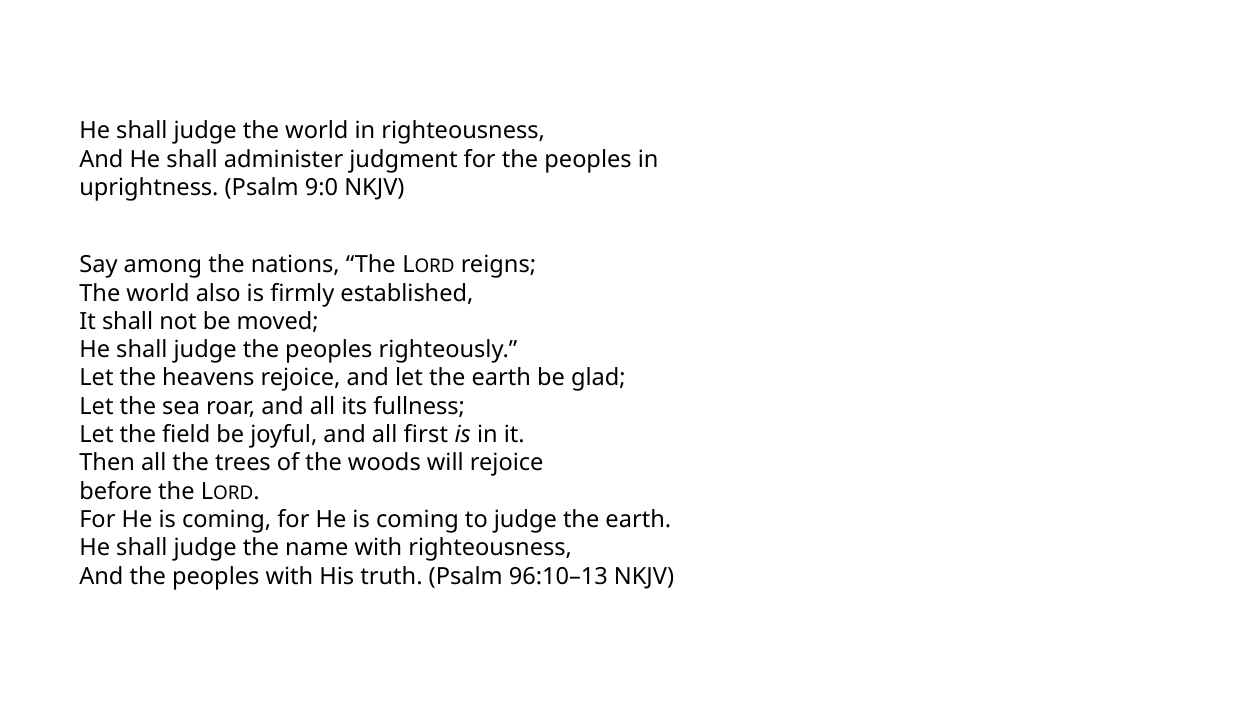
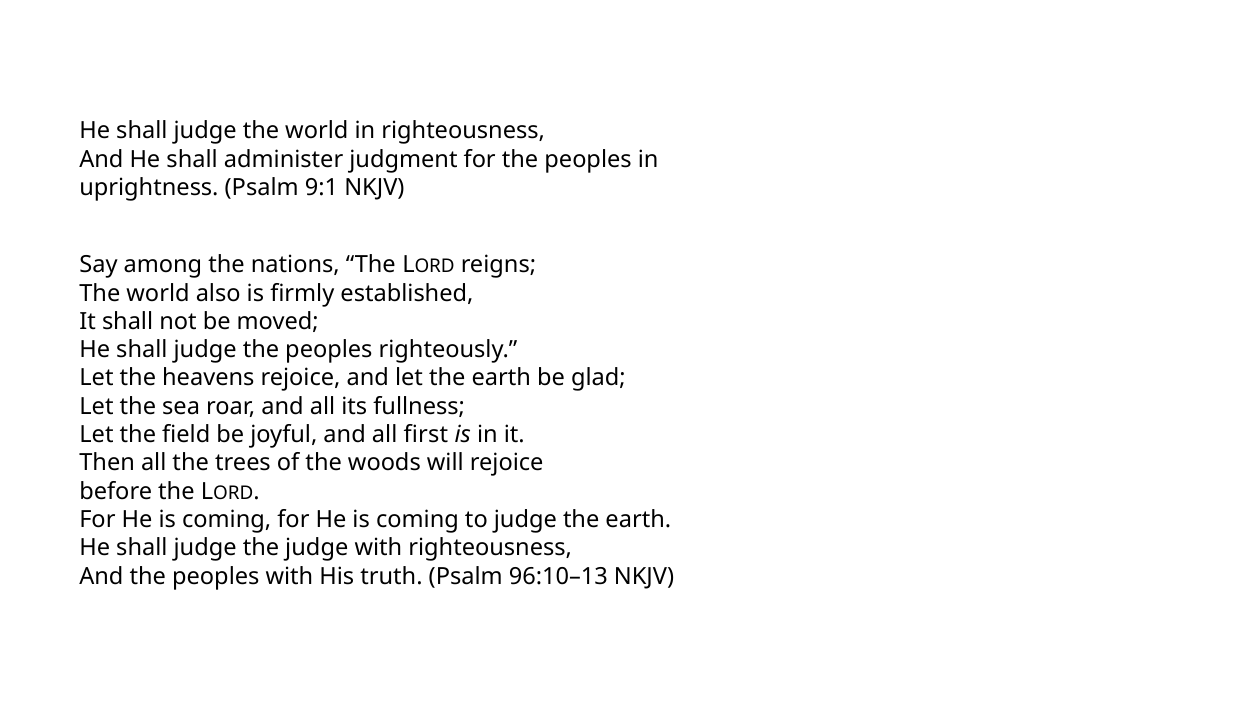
9:0: 9:0 -> 9:1
the name: name -> judge
